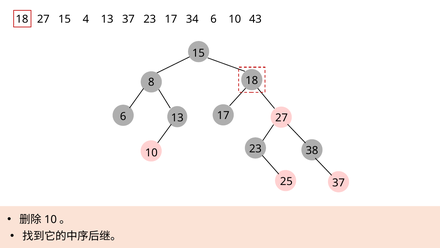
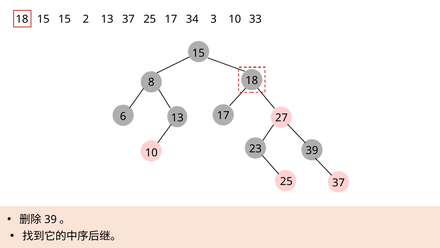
18 27: 27 -> 15
4: 4 -> 2
37 23: 23 -> 25
34 6: 6 -> 3
43: 43 -> 33
23 38: 38 -> 39
10 at (51, 219): 10 -> 39
